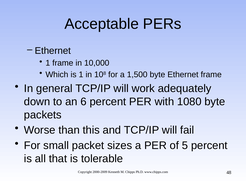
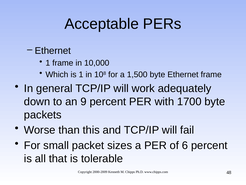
6: 6 -> 9
1080: 1080 -> 1700
5: 5 -> 6
